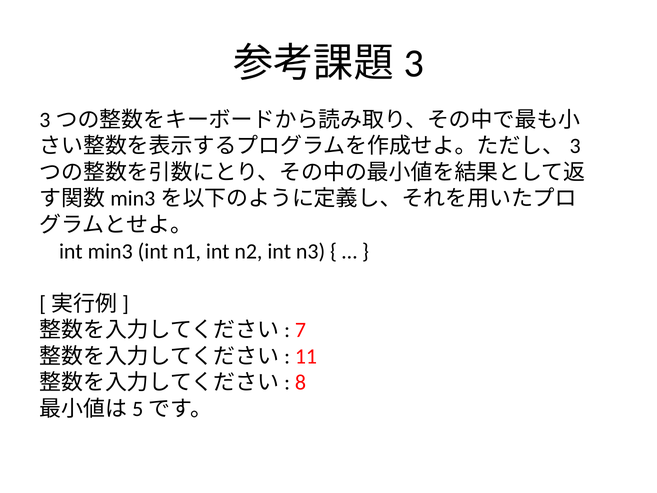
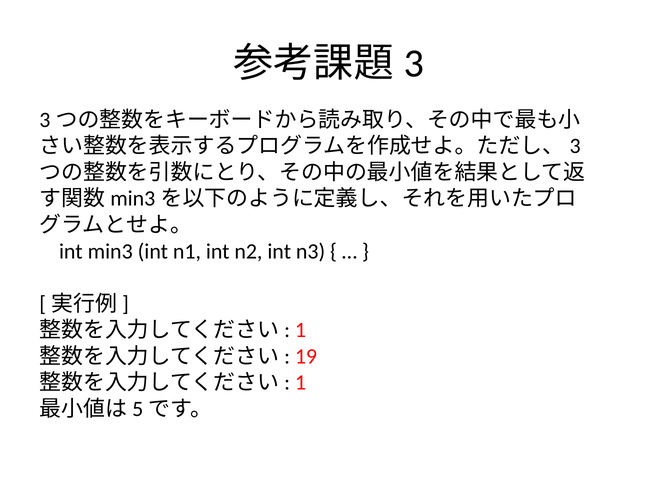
7 at (300, 330): 7 -> 1
11: 11 -> 19
8 at (300, 383): 8 -> 1
